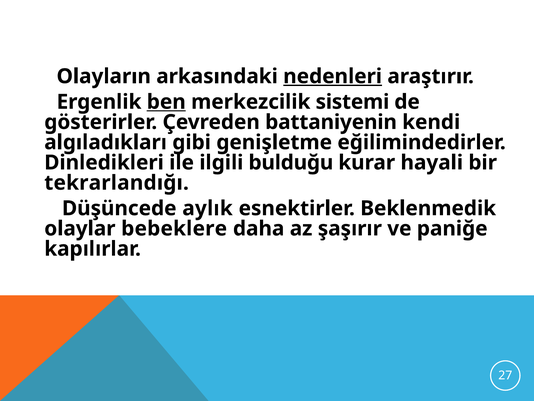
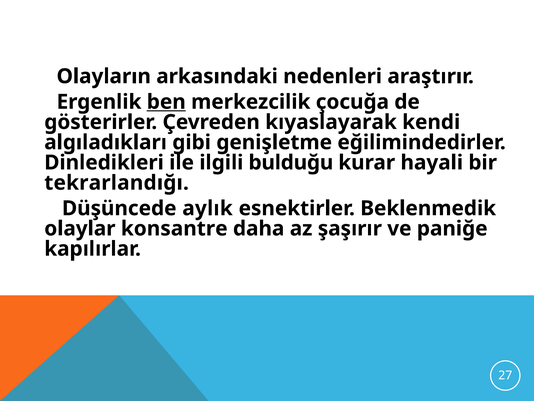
nedenleri underline: present -> none
sistemi: sistemi -> çocuğa
battaniyenin: battaniyenin -> kıyaslayarak
bebeklere: bebeklere -> konsantre
